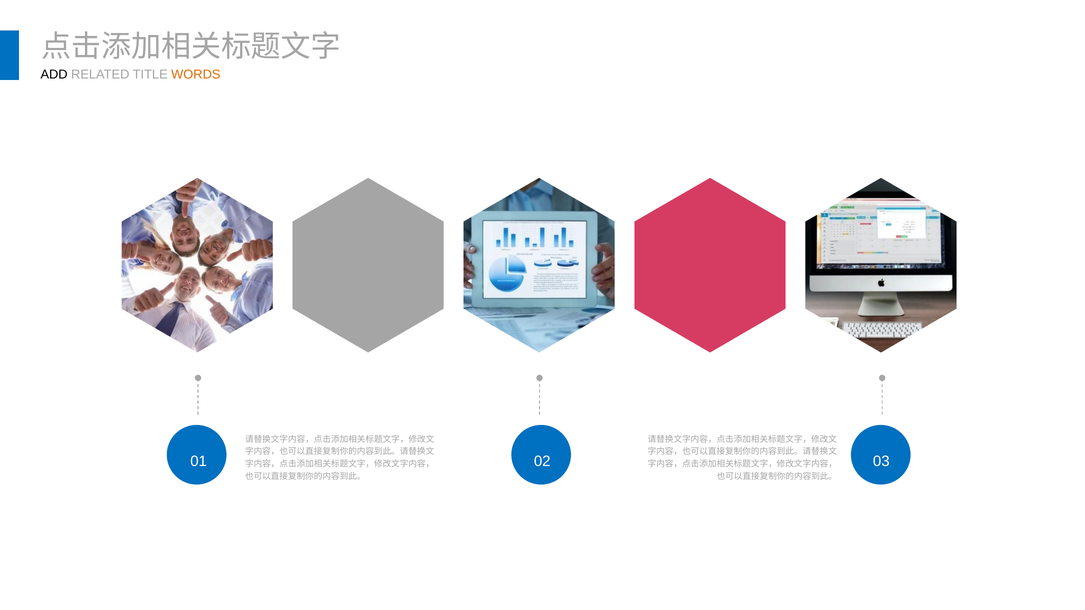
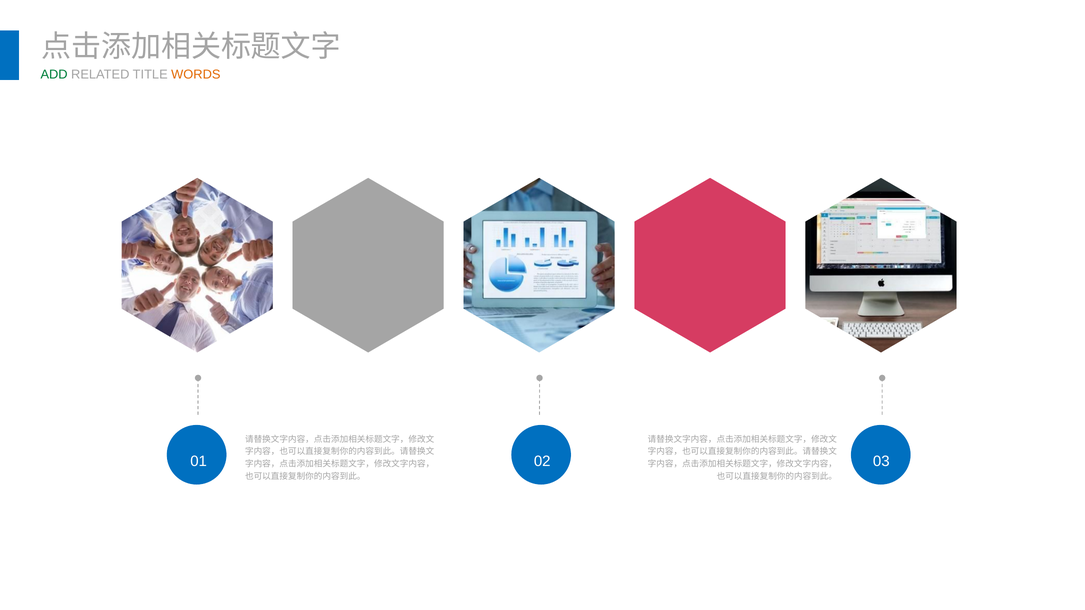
ADD colour: black -> green
